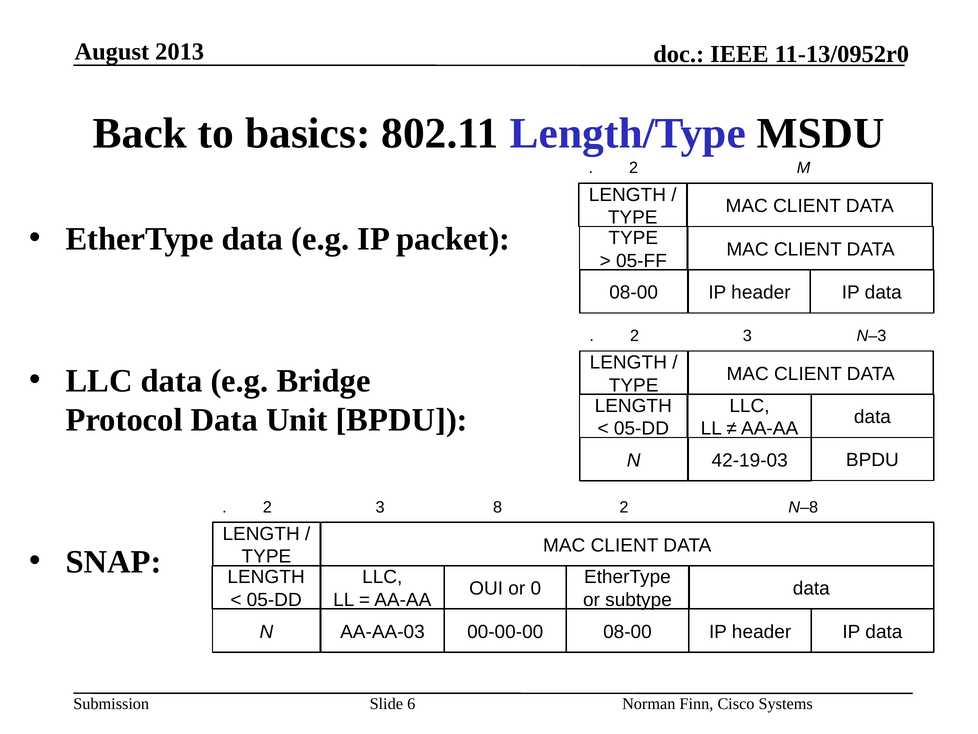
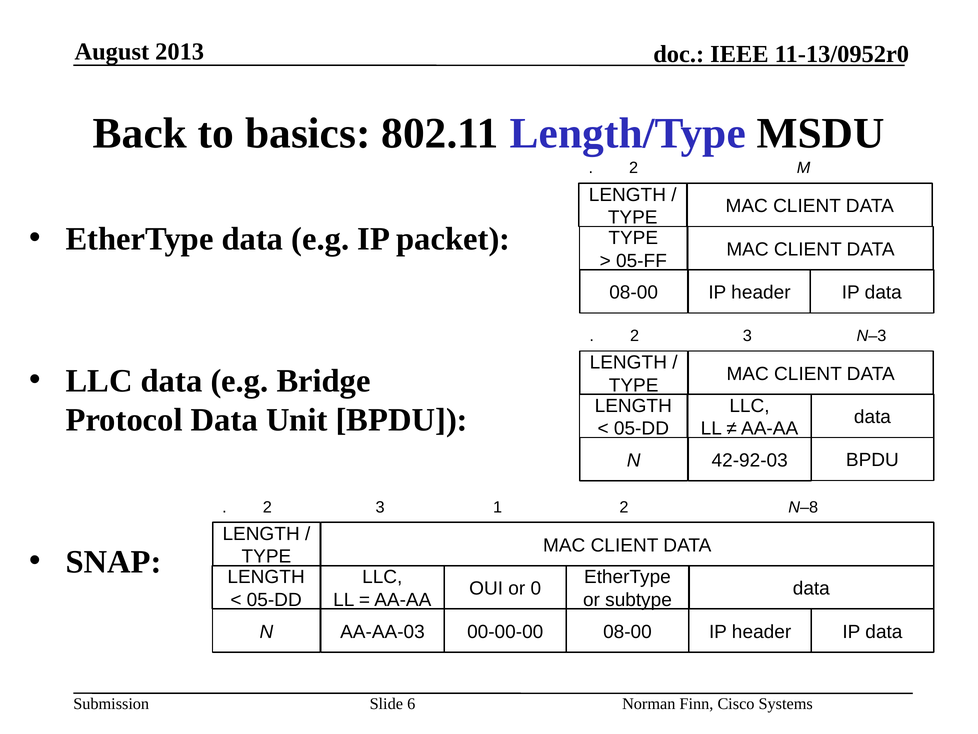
42-19-03: 42-19-03 -> 42-92-03
8: 8 -> 1
